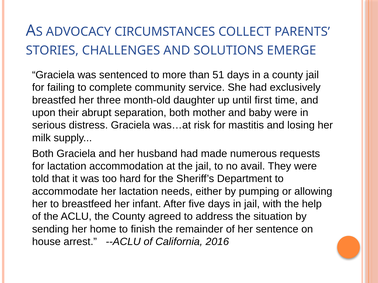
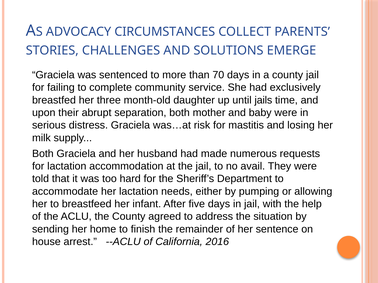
51: 51 -> 70
first: first -> jails
